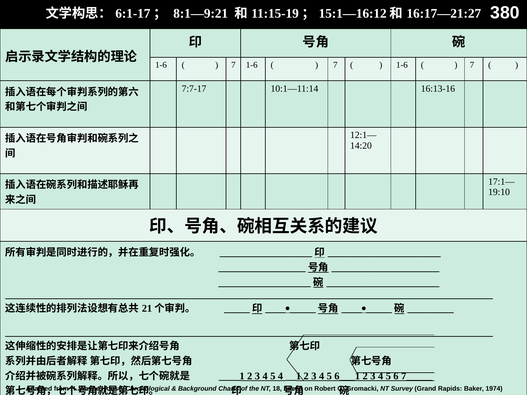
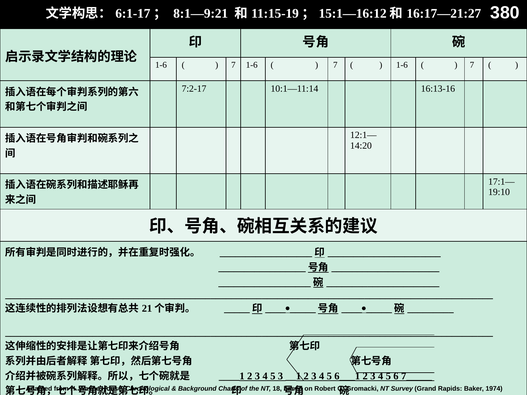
7:7-17: 7:7-17 -> 7:2-17
5 4: 4 -> 3
